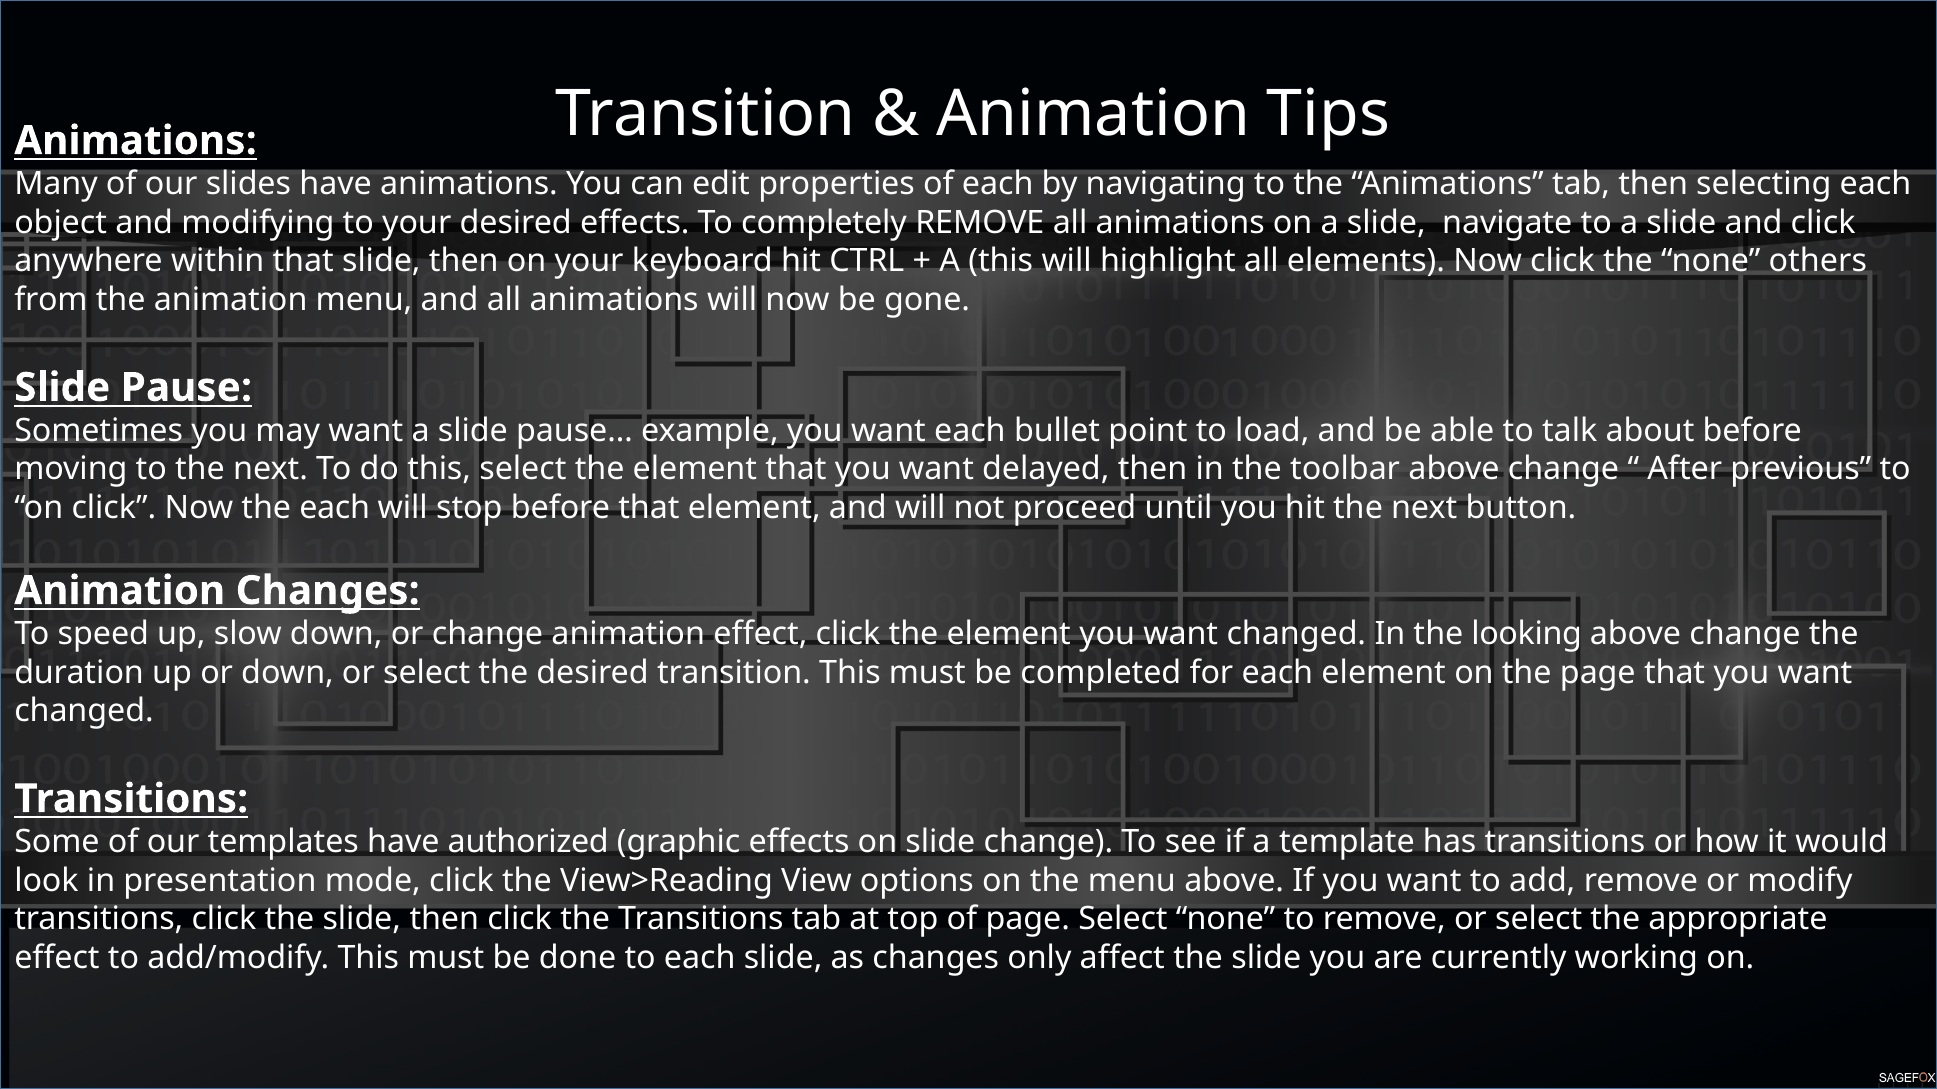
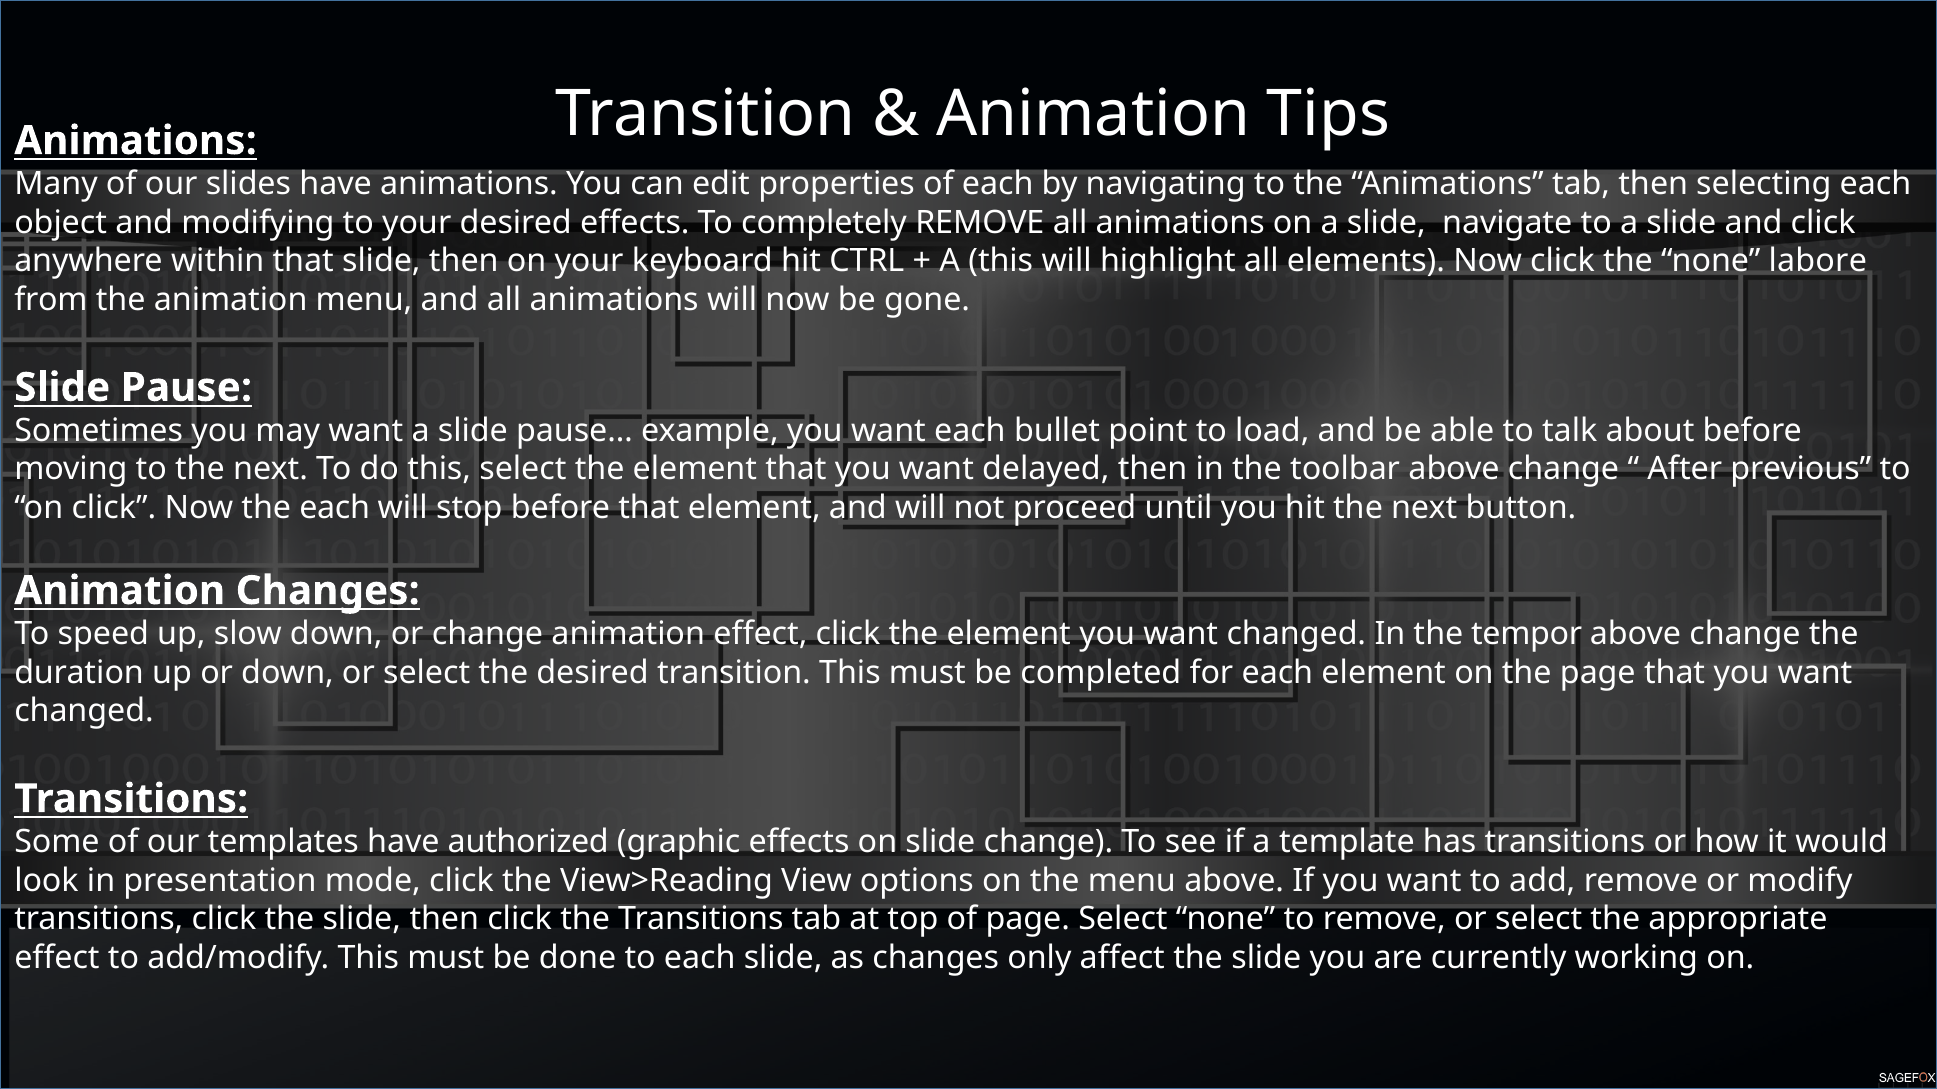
others: others -> labore
looking: looking -> tempor
